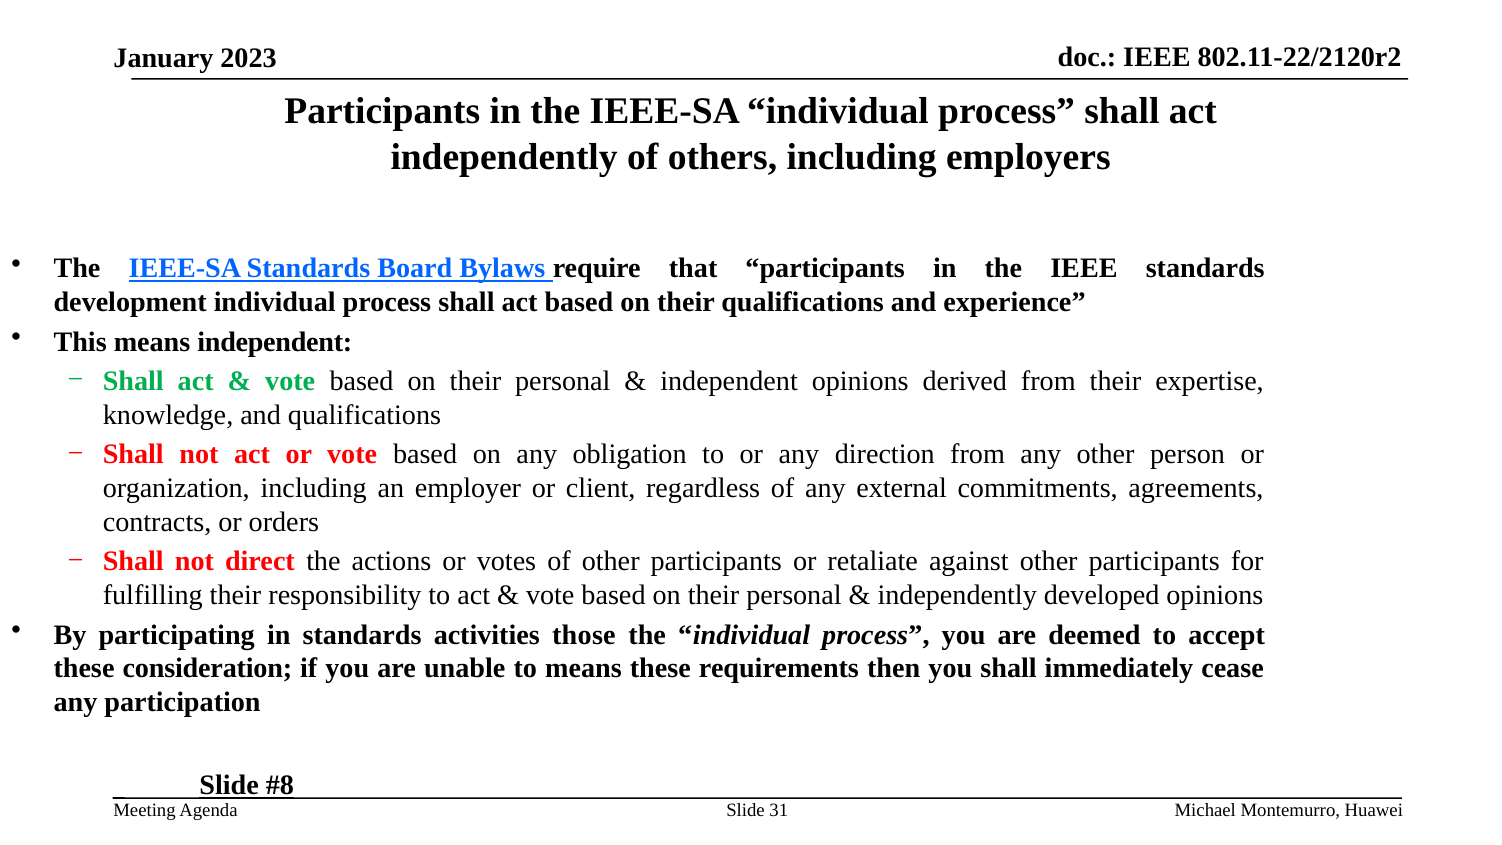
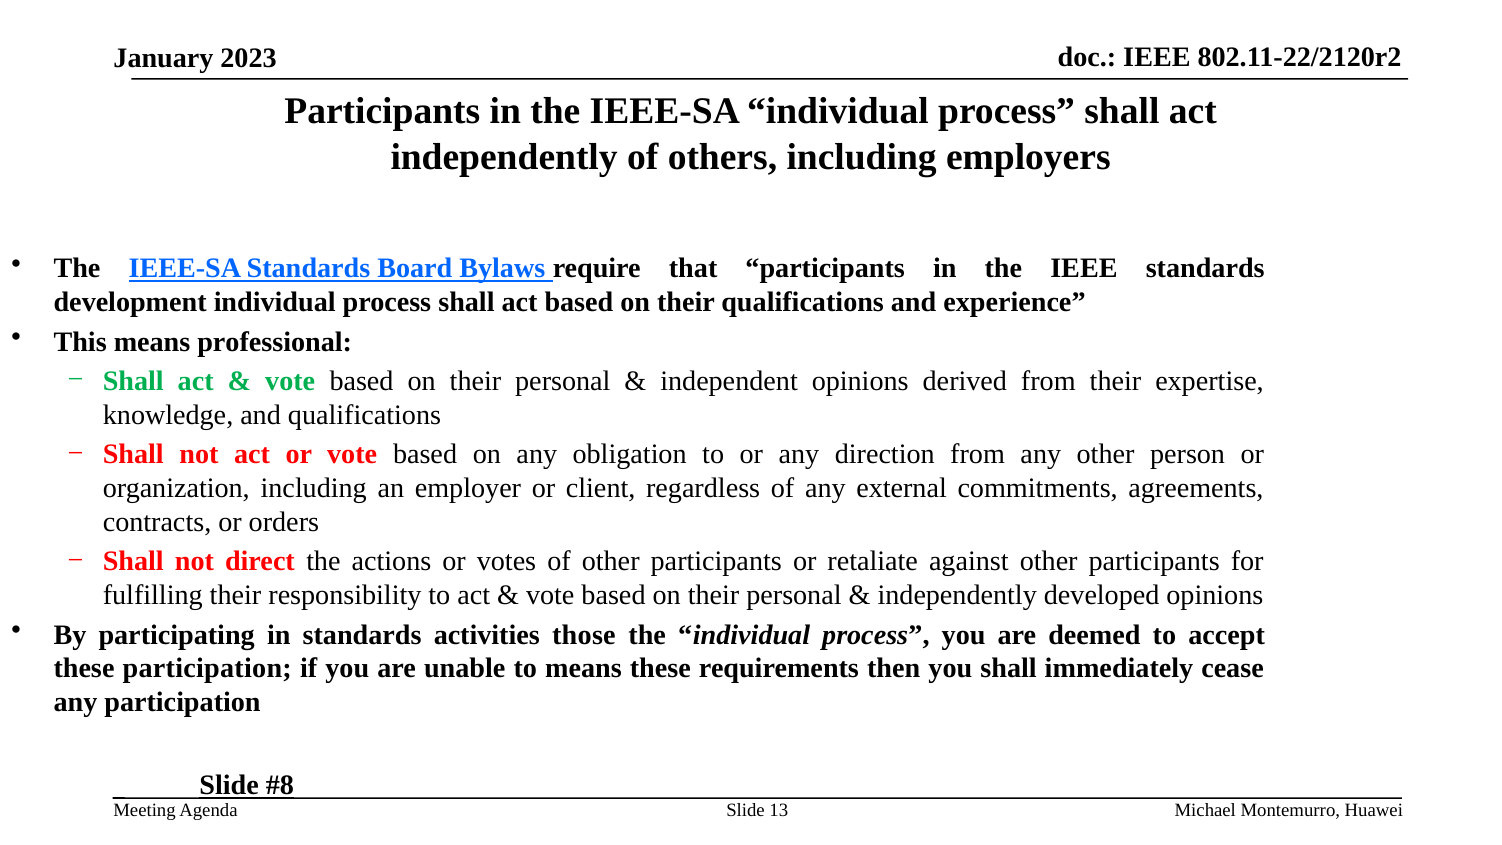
means independent: independent -> professional
these consideration: consideration -> participation
31: 31 -> 13
